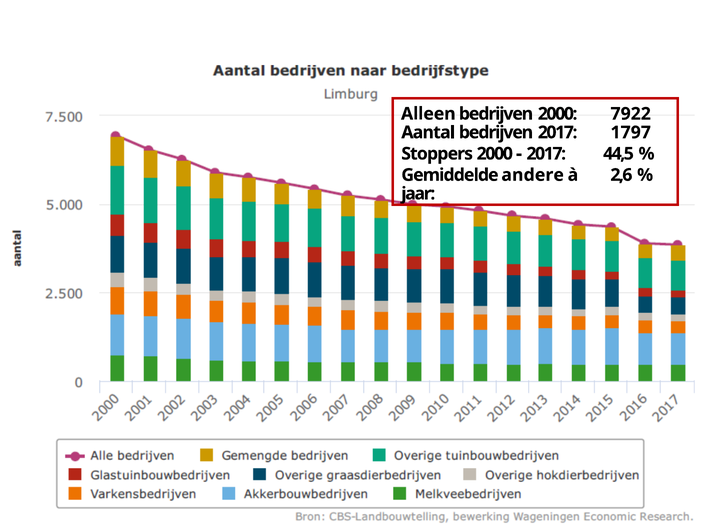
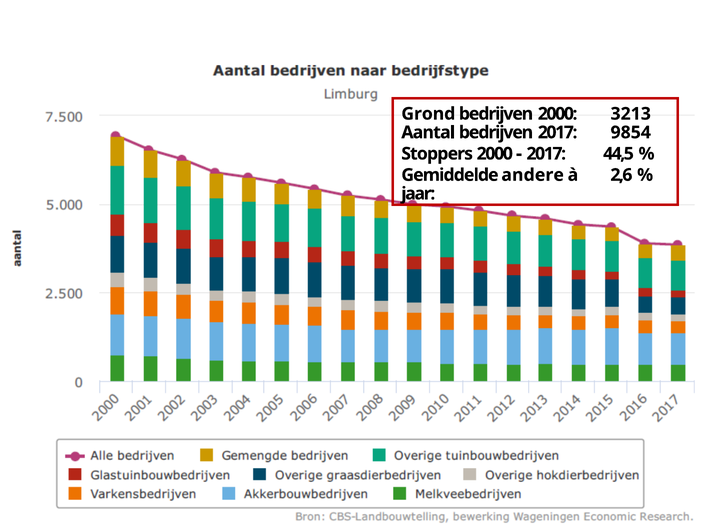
Alleen: Alleen -> Grond
7922: 7922 -> 3213
1797: 1797 -> 9854
